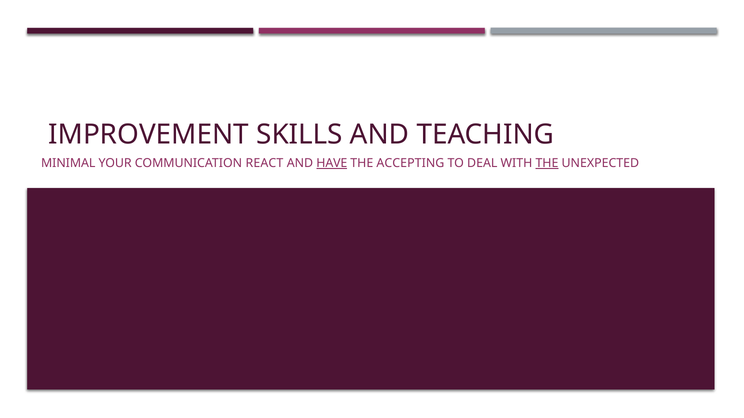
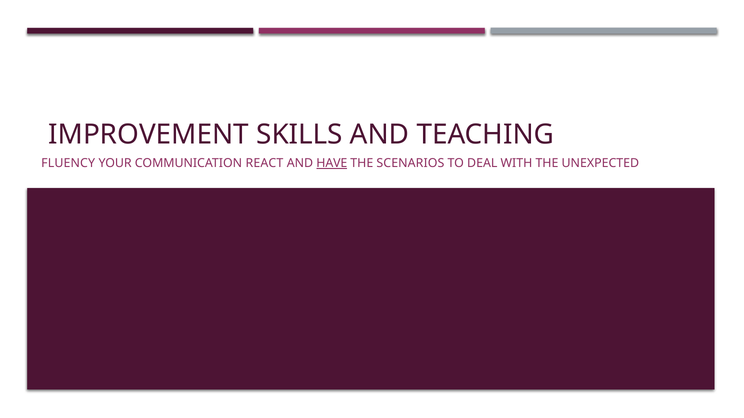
MINIMAL: MINIMAL -> FLUENCY
ACCEPTING: ACCEPTING -> SCENARIOS
THE at (547, 163) underline: present -> none
